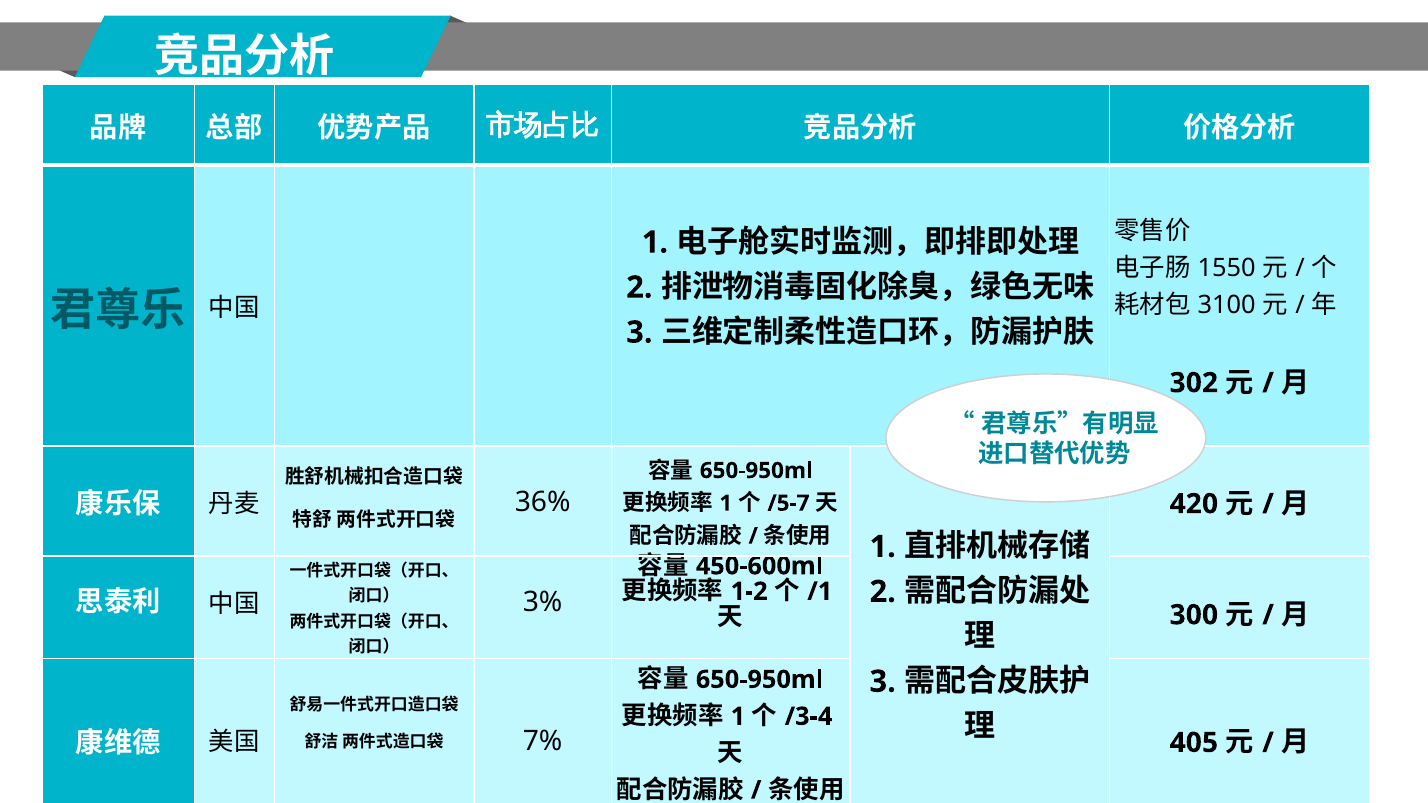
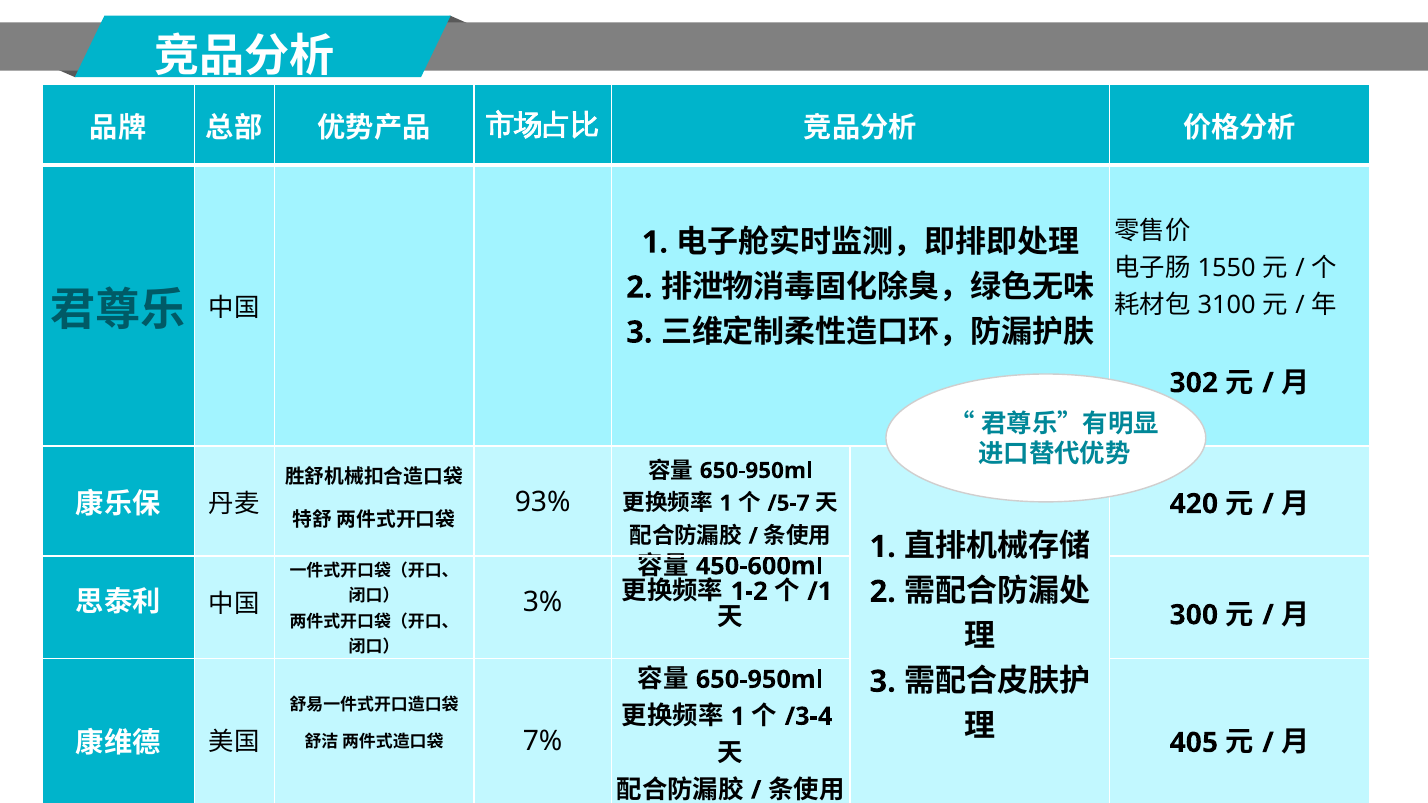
36%: 36% -> 93%
